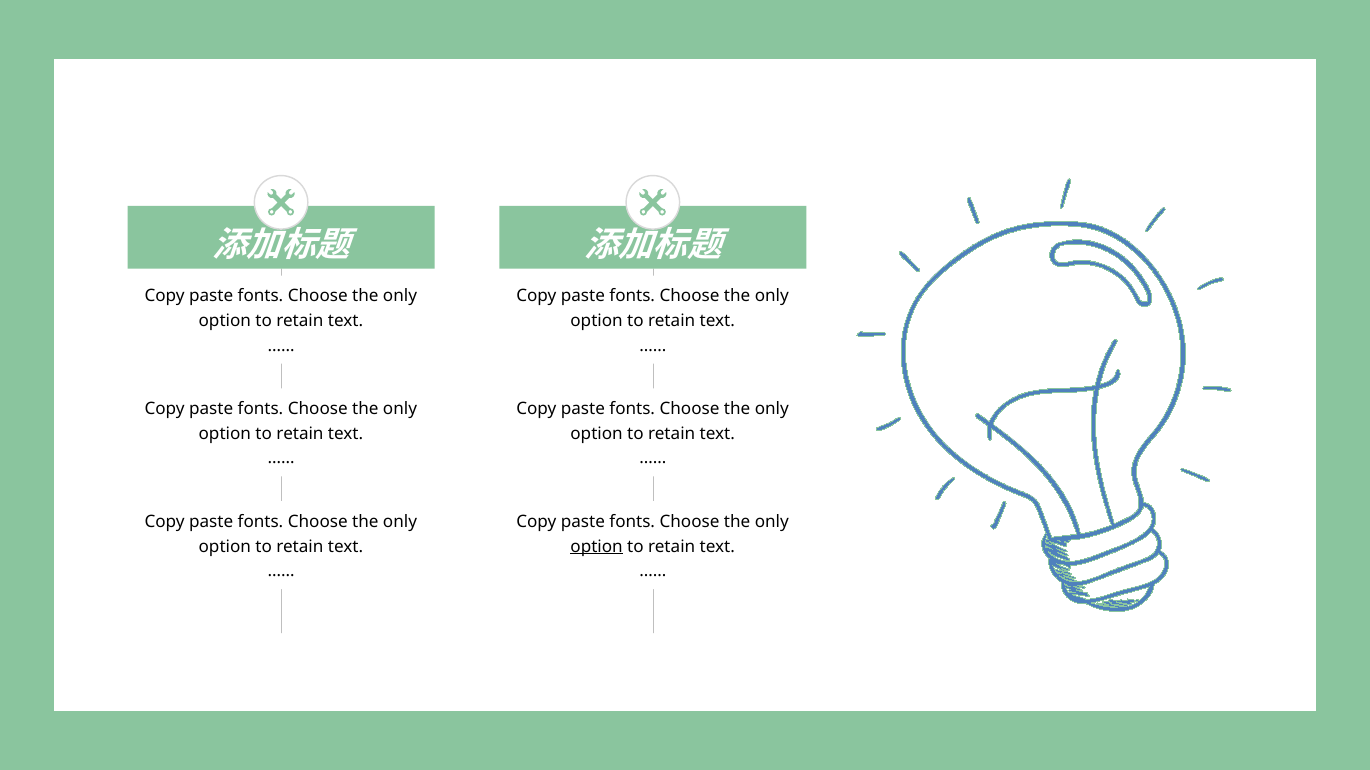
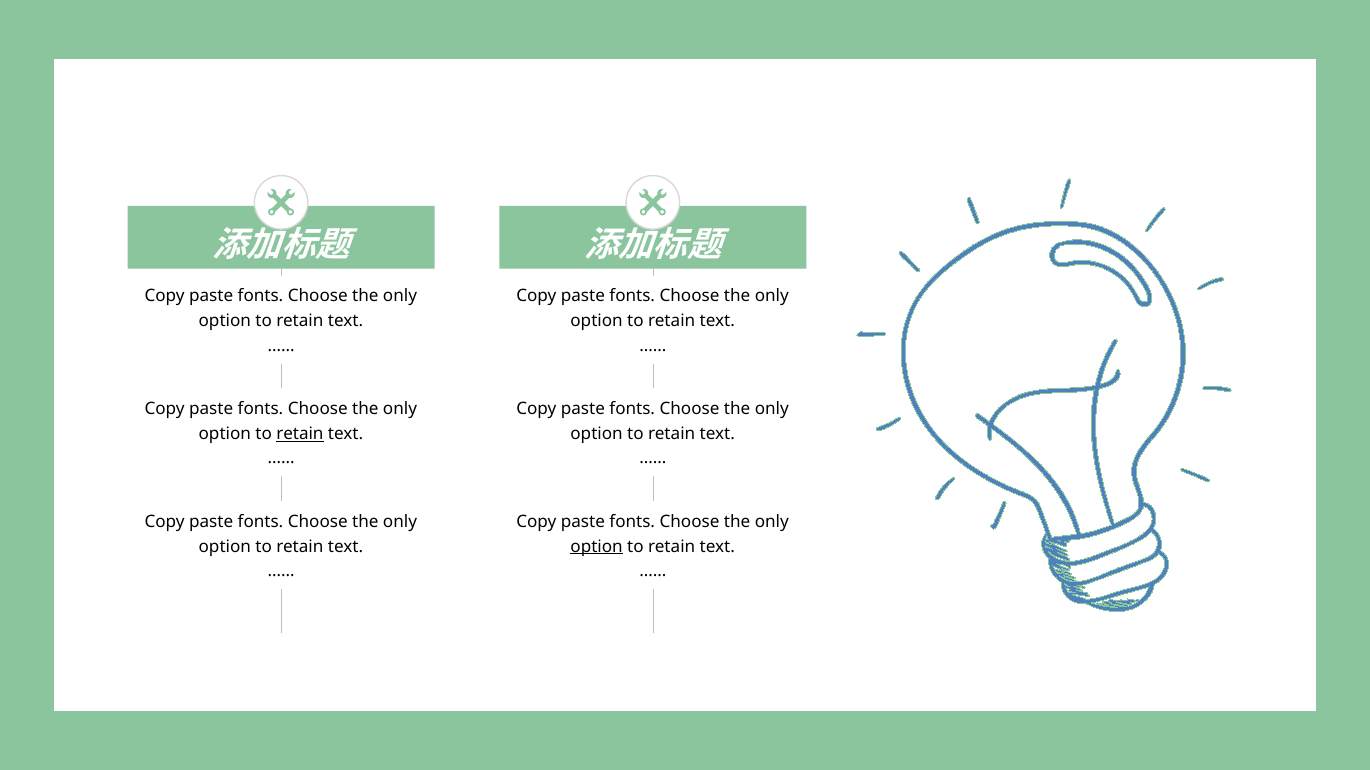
retain at (300, 434) underline: none -> present
